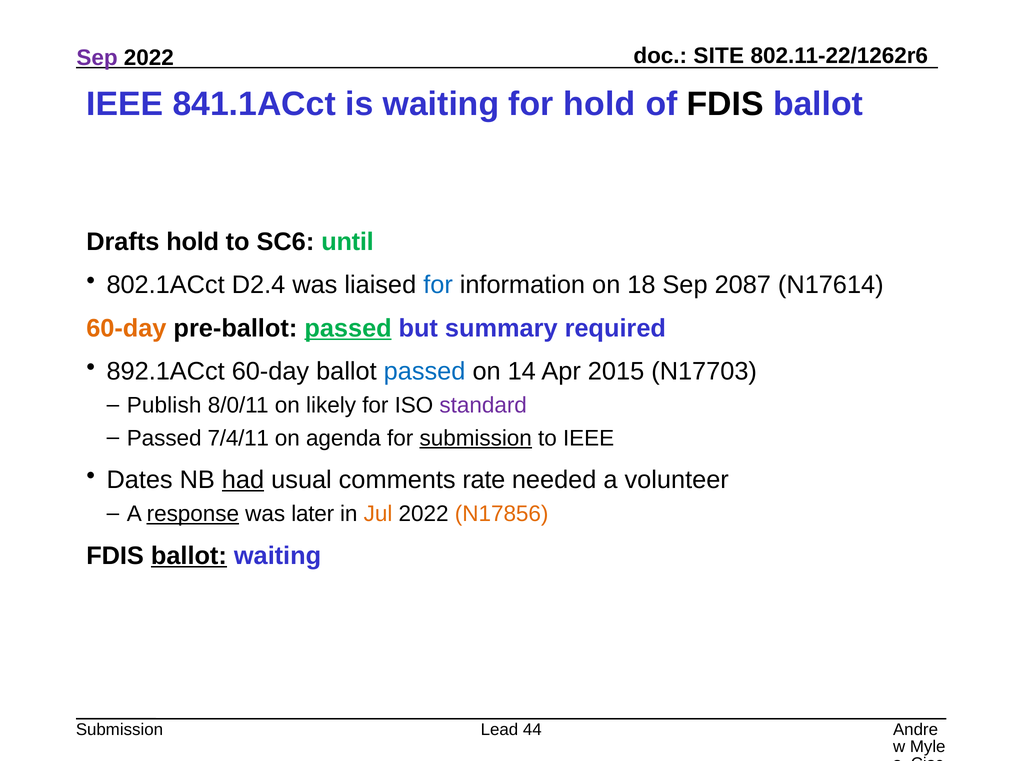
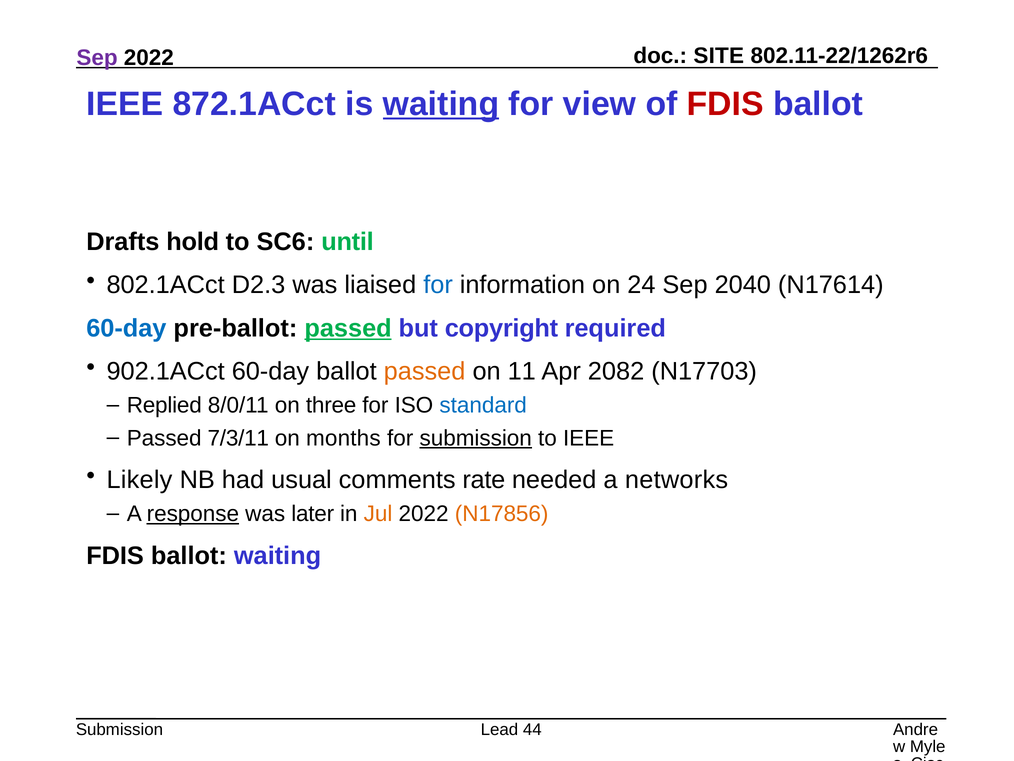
841.1ACct: 841.1ACct -> 872.1ACct
waiting at (441, 104) underline: none -> present
for hold: hold -> view
FDIS at (725, 104) colour: black -> red
D2.4: D2.4 -> D2.3
18: 18 -> 24
2087: 2087 -> 2040
60-day at (126, 328) colour: orange -> blue
summary: summary -> copyright
892.1ACct: 892.1ACct -> 902.1ACct
passed at (425, 371) colour: blue -> orange
14: 14 -> 11
2015: 2015 -> 2082
Publish: Publish -> Replied
likely: likely -> three
standard colour: purple -> blue
7/4/11: 7/4/11 -> 7/3/11
agenda: agenda -> months
Dates: Dates -> Likely
had underline: present -> none
volunteer: volunteer -> networks
ballot at (189, 555) underline: present -> none
